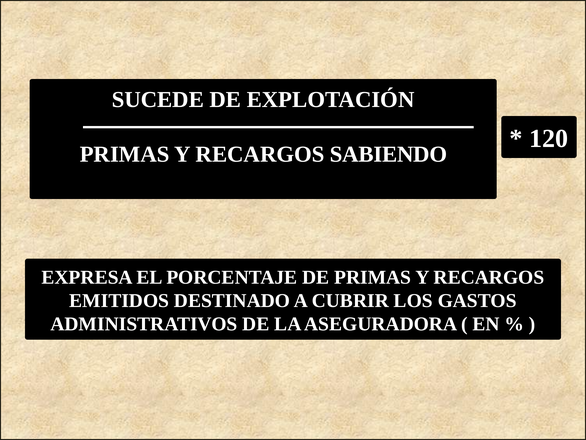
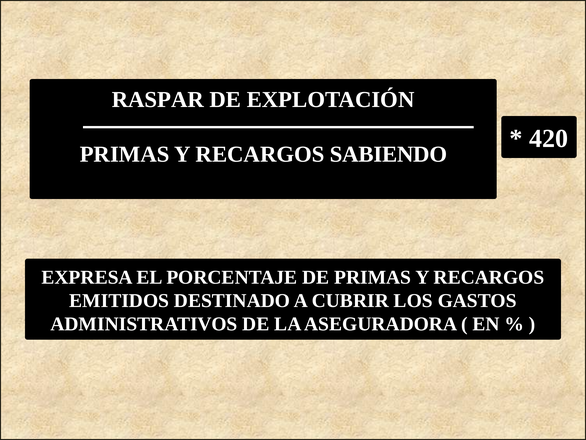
SUCEDE: SUCEDE -> RASPAR
120: 120 -> 420
